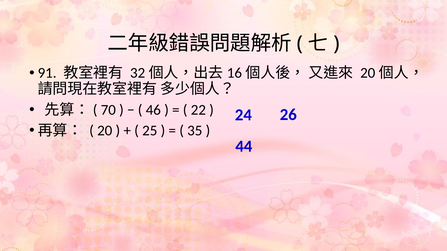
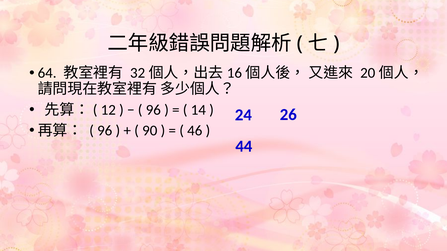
91: 91 -> 64
70: 70 -> 12
46 at (153, 110): 46 -> 96
22: 22 -> 14
20 at (105, 131): 20 -> 96
25: 25 -> 90
35: 35 -> 46
